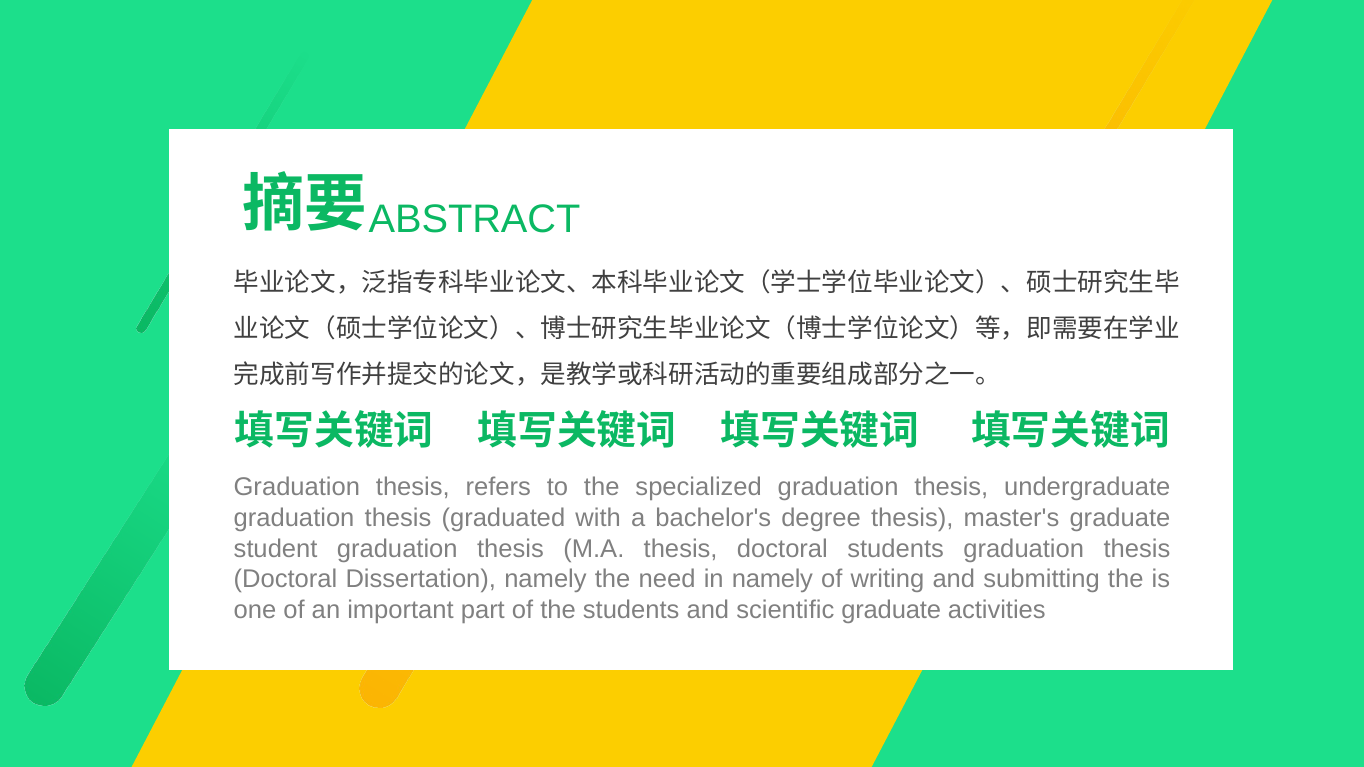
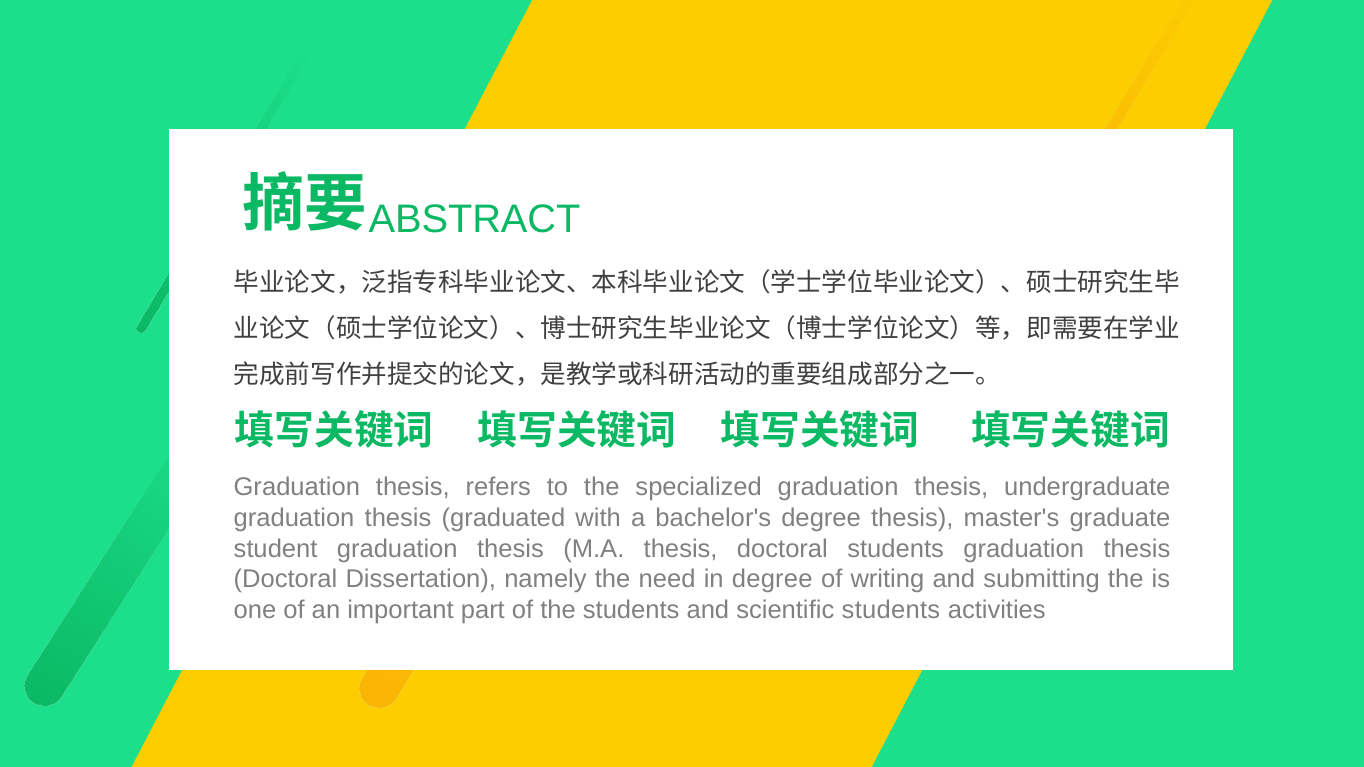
in namely: namely -> degree
scientific graduate: graduate -> students
